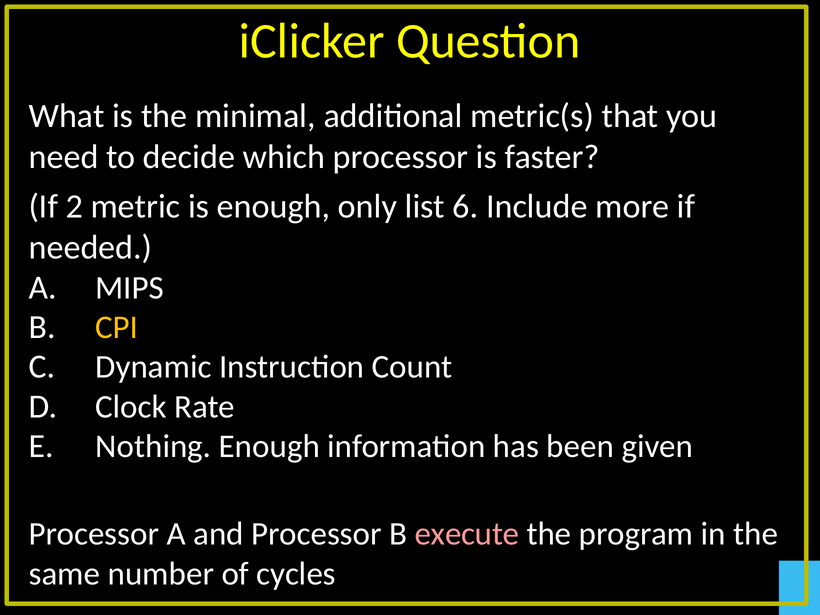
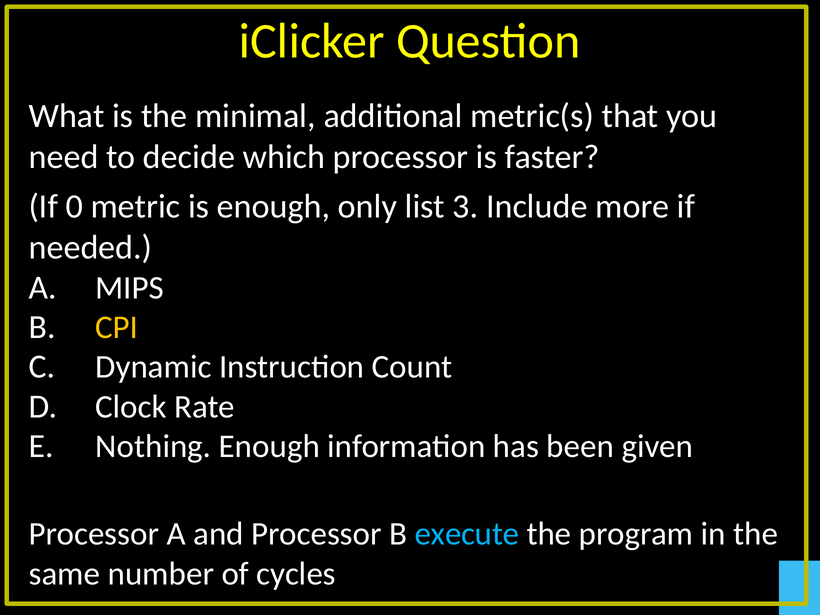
2: 2 -> 0
6: 6 -> 3
execute colour: pink -> light blue
